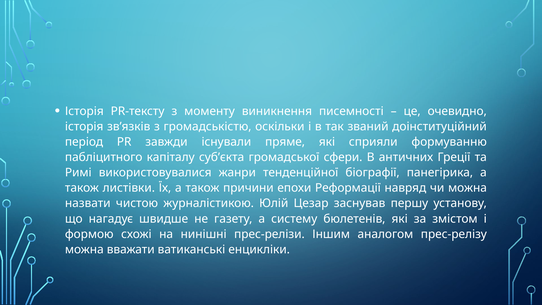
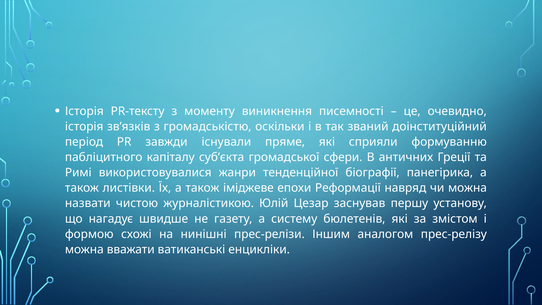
причини: причини -> іміджеве
